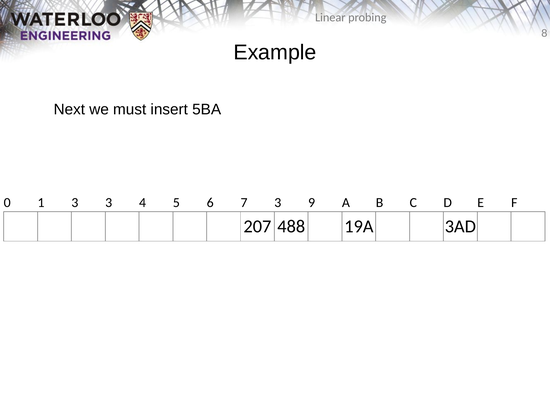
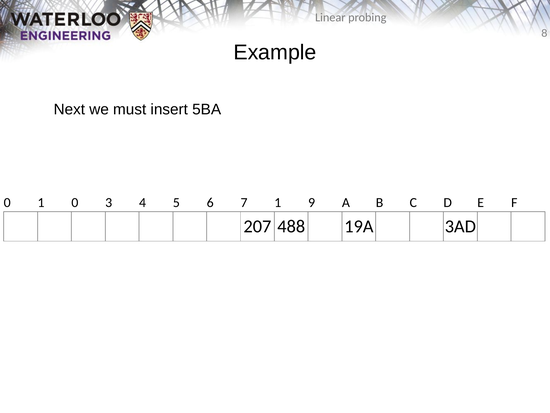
1 3: 3 -> 0
7 3: 3 -> 1
